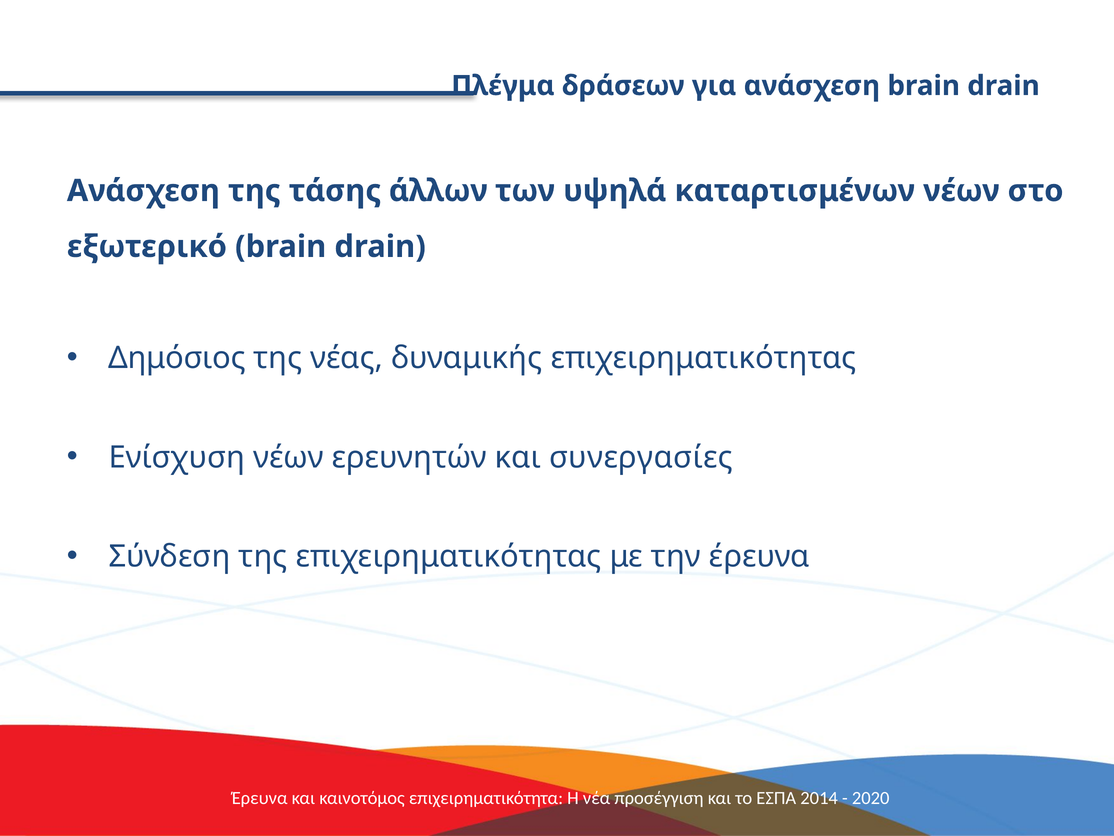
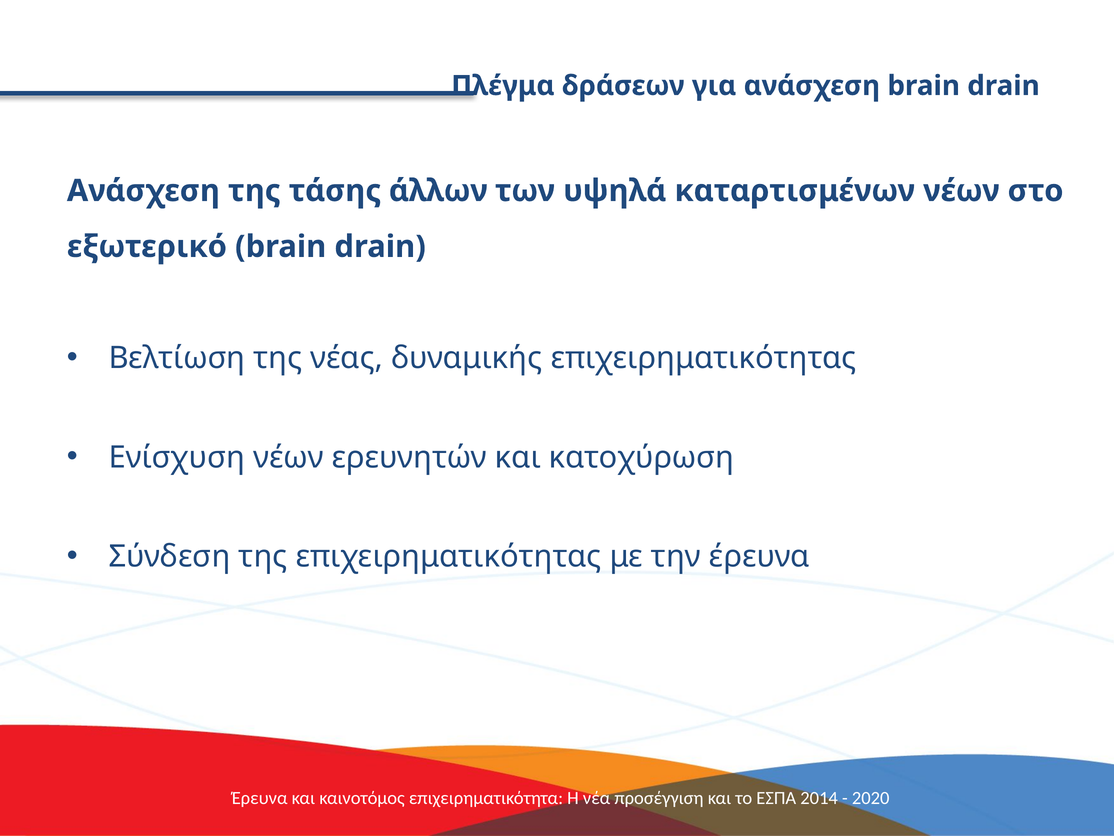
Δημόσιος: Δημόσιος -> Βελτίωση
συνεργασίες: συνεργασίες -> κατοχύρωση
